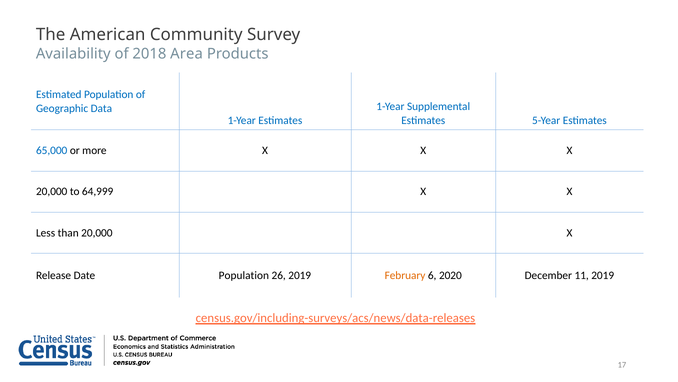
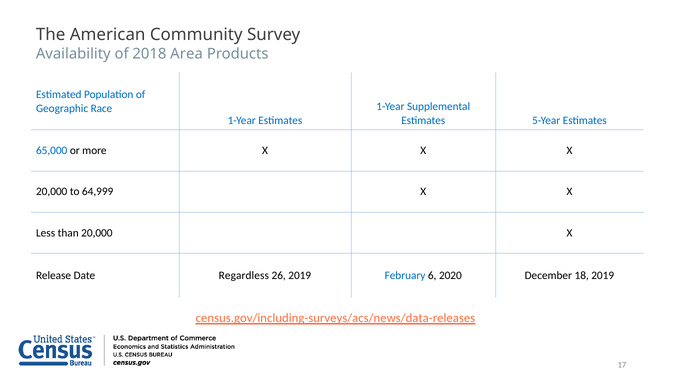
Data: Data -> Race
Date Population: Population -> Regardless
February colour: orange -> blue
11: 11 -> 18
